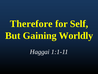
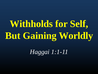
Therefore: Therefore -> Withholds
